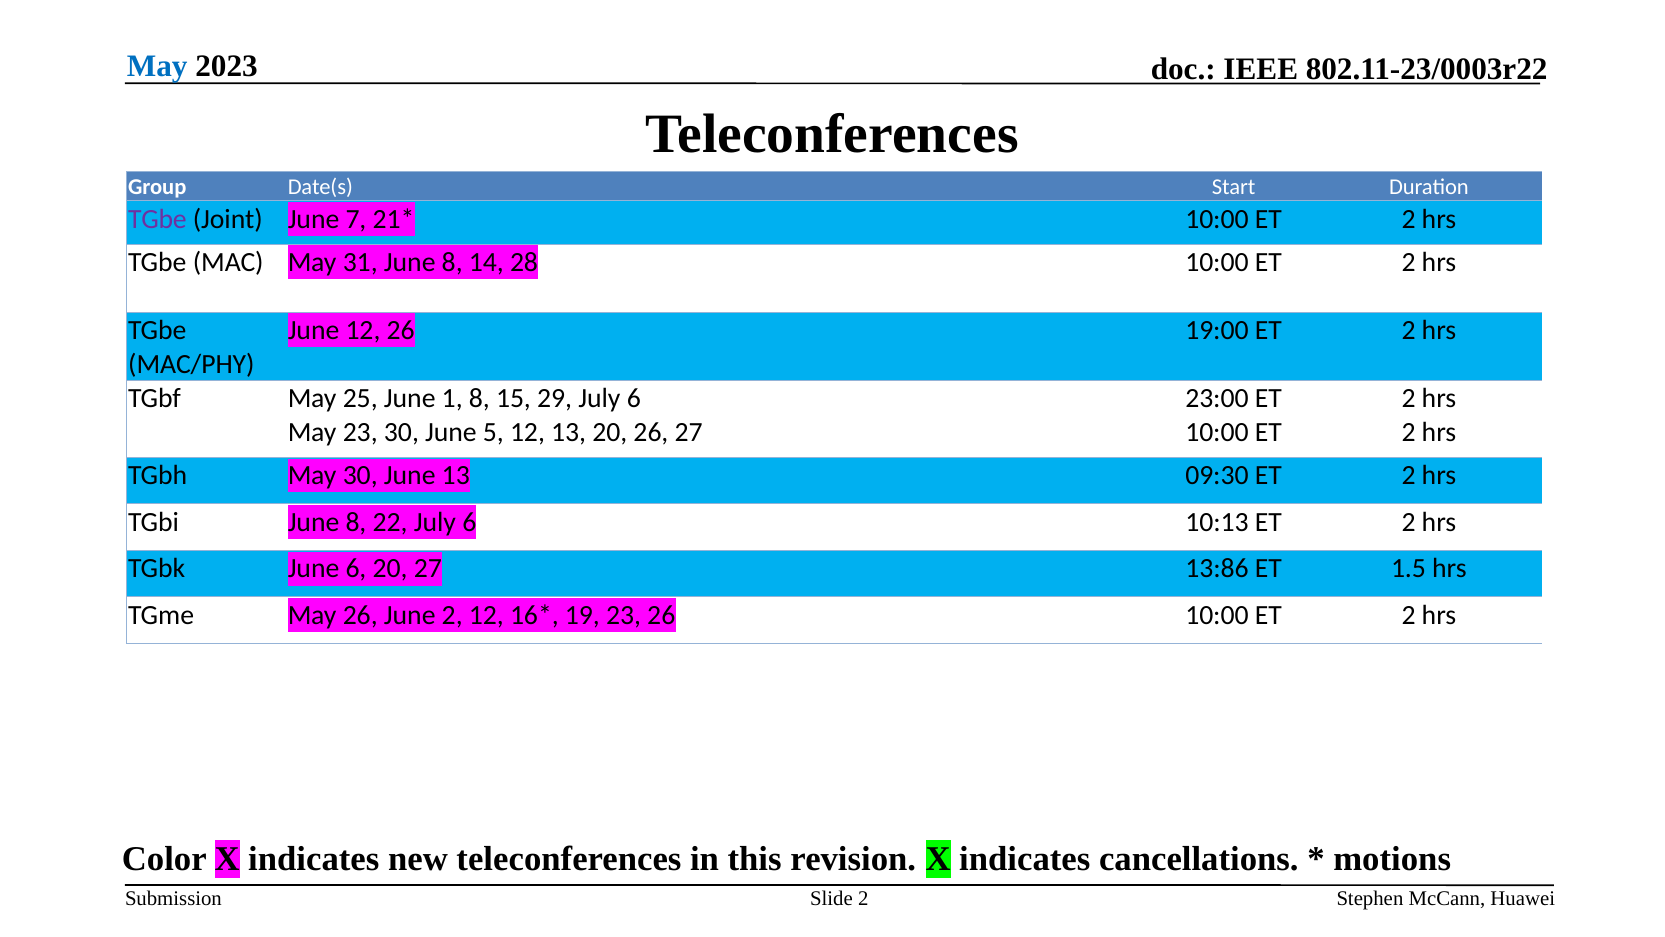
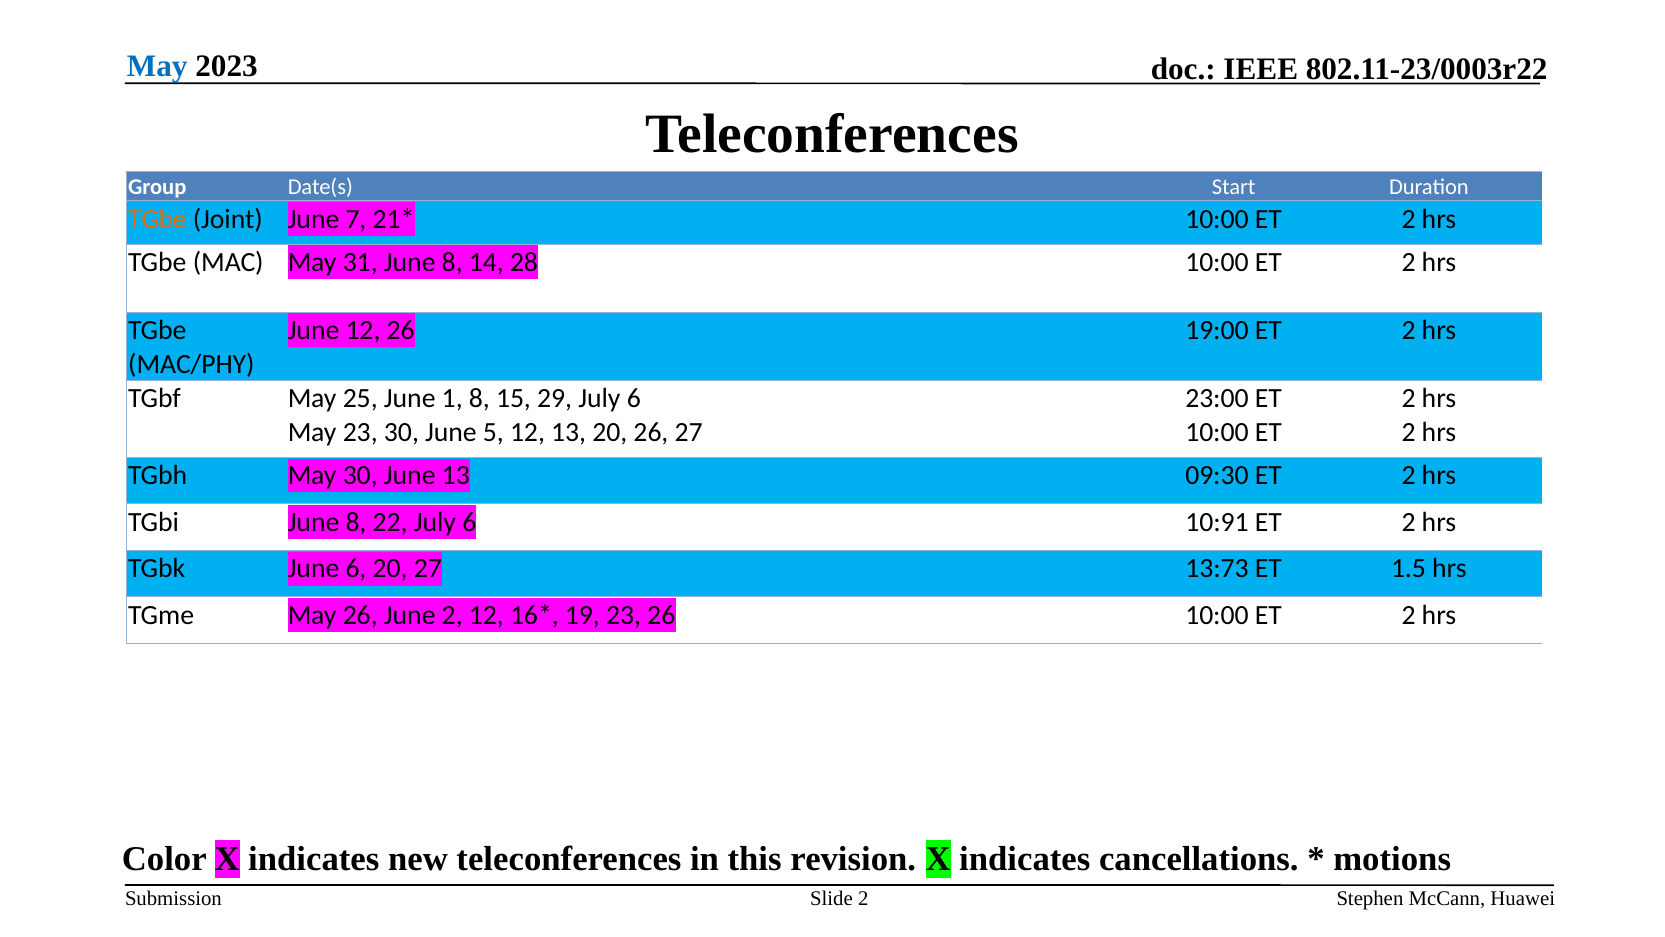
TGbe at (157, 219) colour: purple -> orange
10:13: 10:13 -> 10:91
13:86: 13:86 -> 13:73
